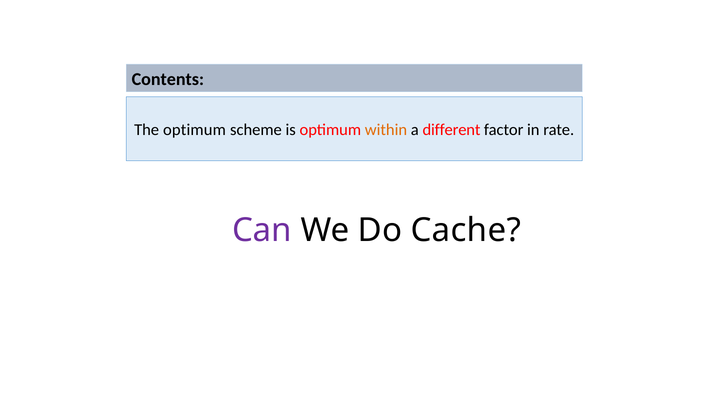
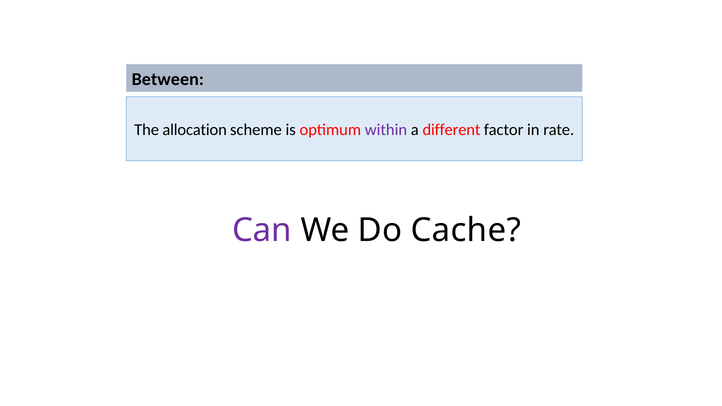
Contents: Contents -> Between
The optimum: optimum -> allocation
within colour: orange -> purple
